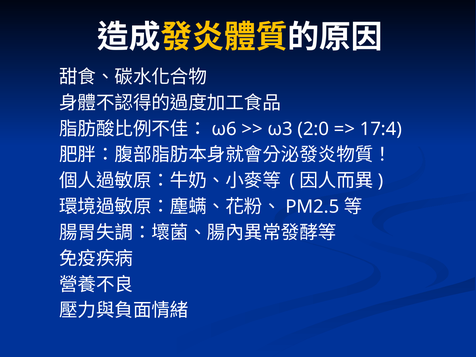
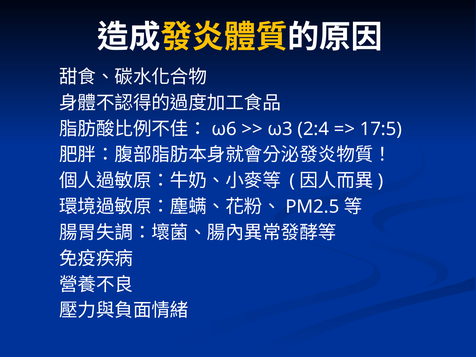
2:0: 2:0 -> 2:4
17:4: 17:4 -> 17:5
